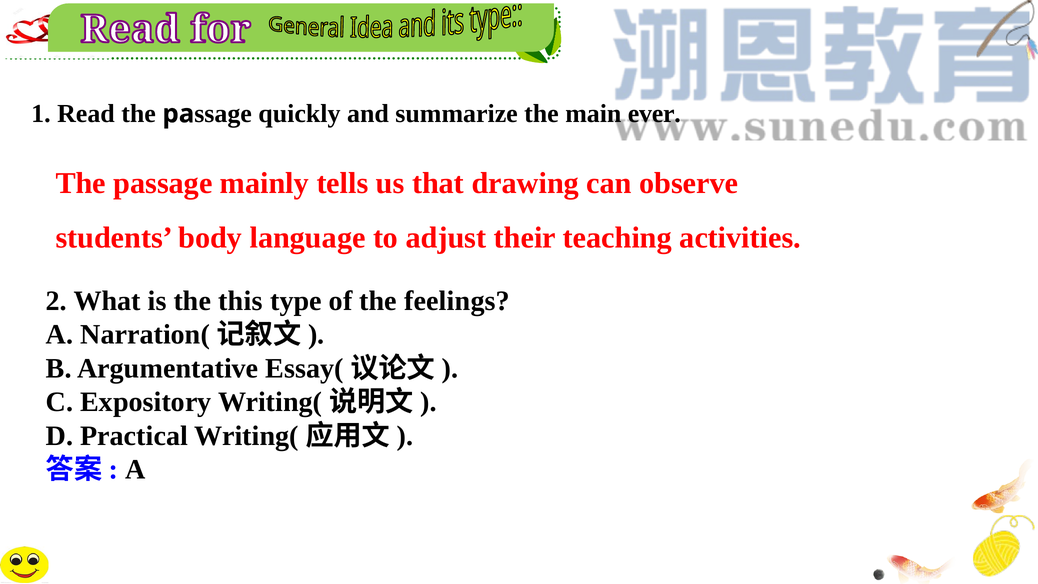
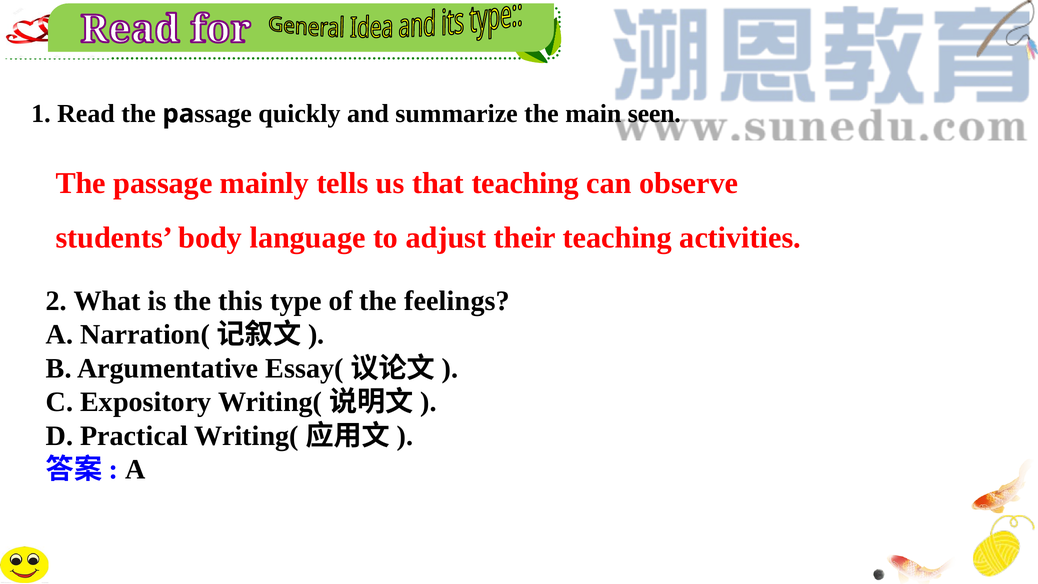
ever: ever -> seen
that drawing: drawing -> teaching
